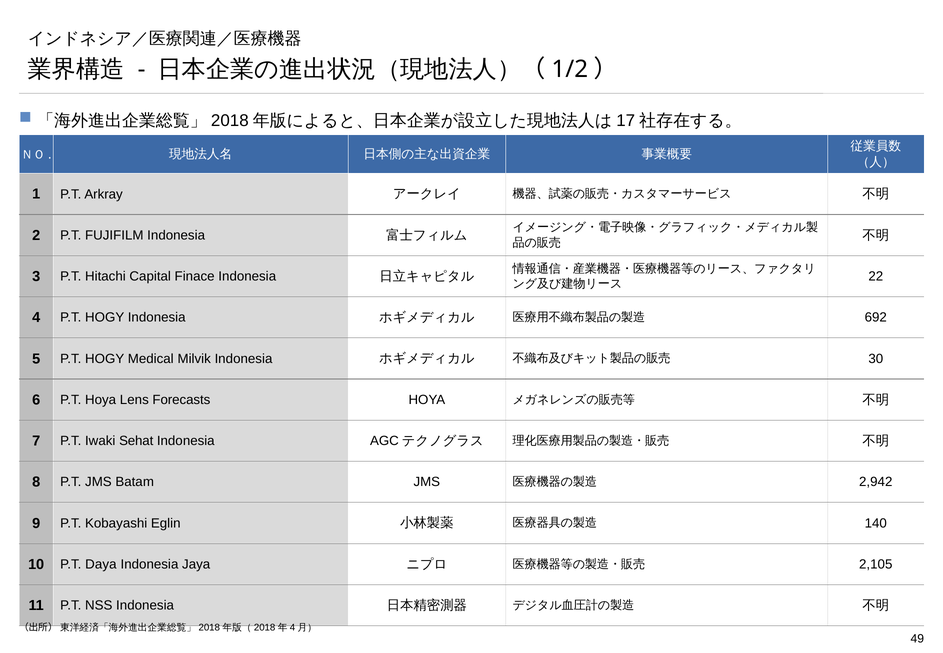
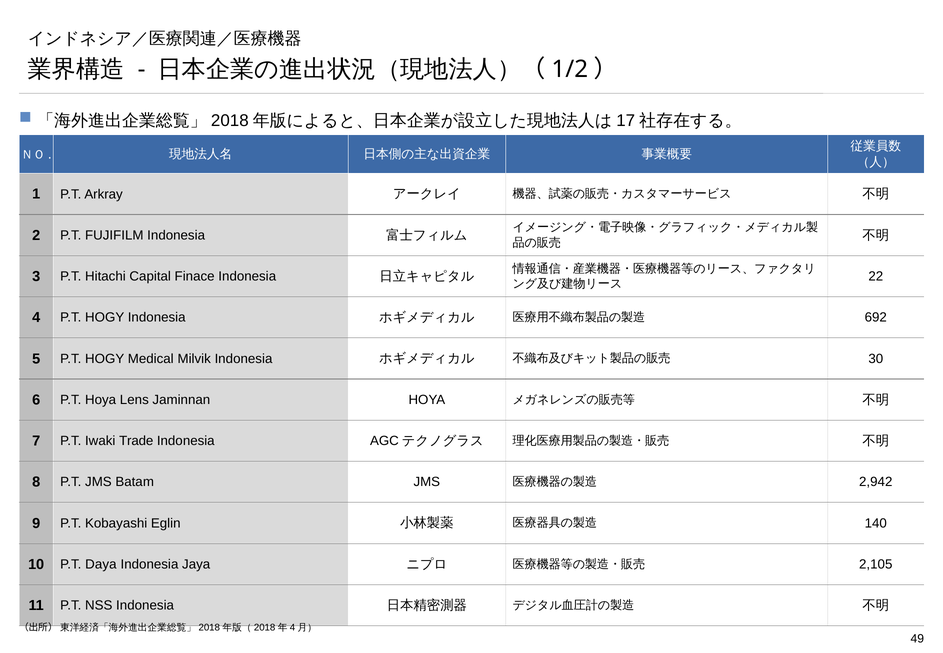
Forecasts: Forecasts -> Jaminnan
Sehat: Sehat -> Trade
